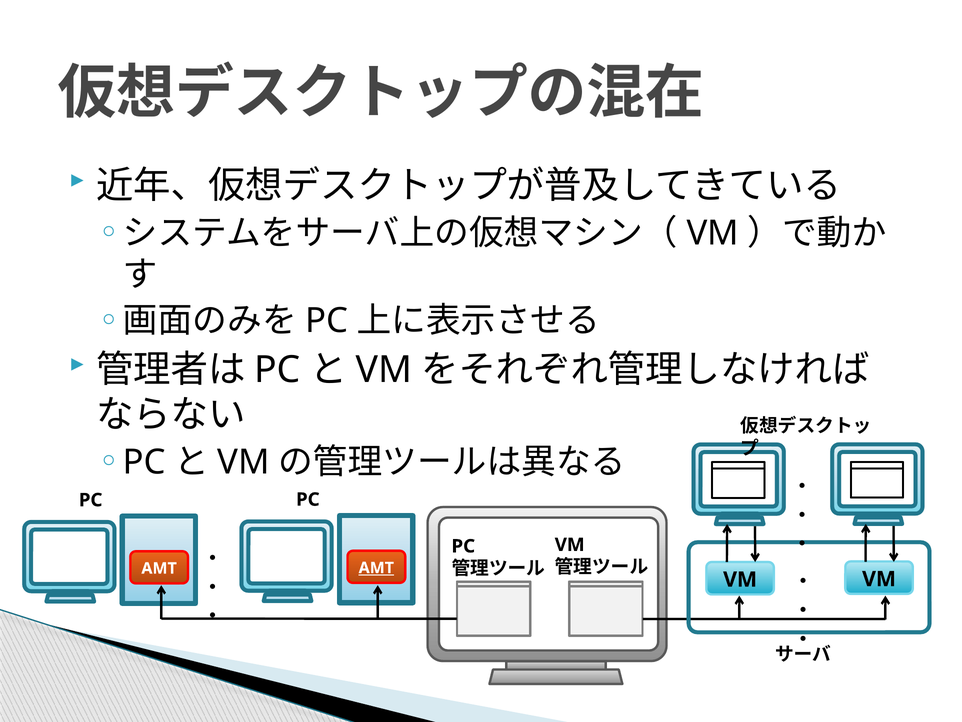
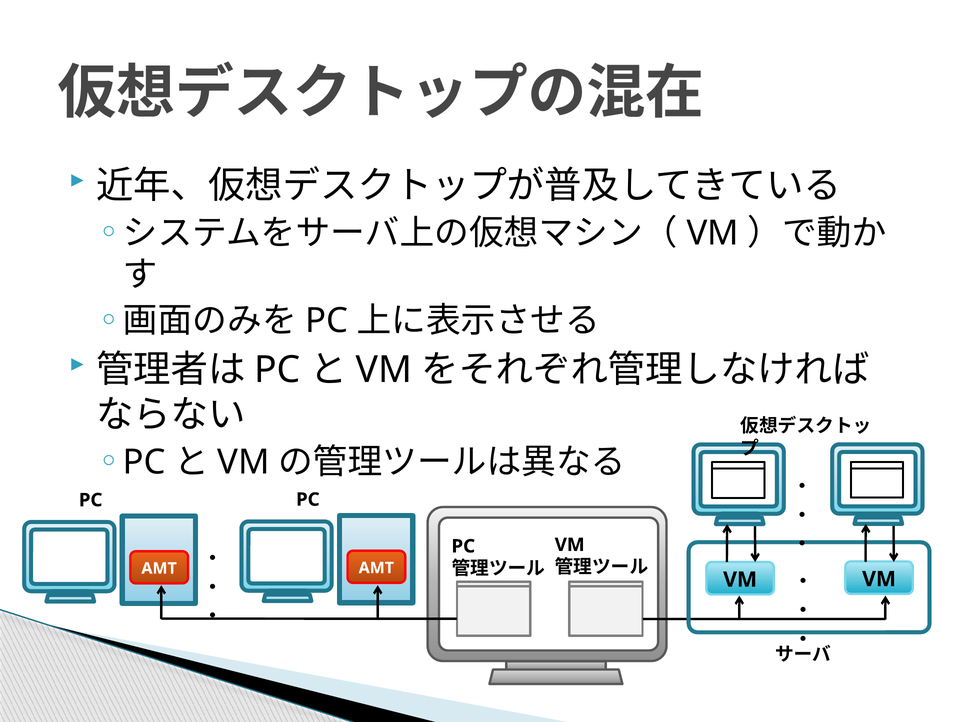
AMT at (376, 568) underline: present -> none
